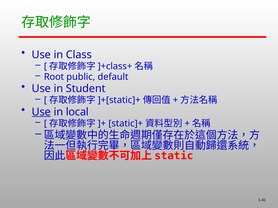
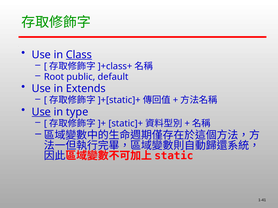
Class underline: none -> present
Student: Student -> Extends
local: local -> type
